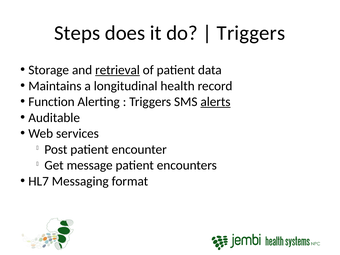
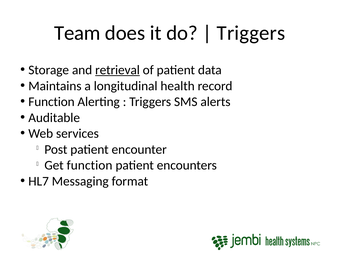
Steps: Steps -> Team
alerts underline: present -> none
Get message: message -> function
